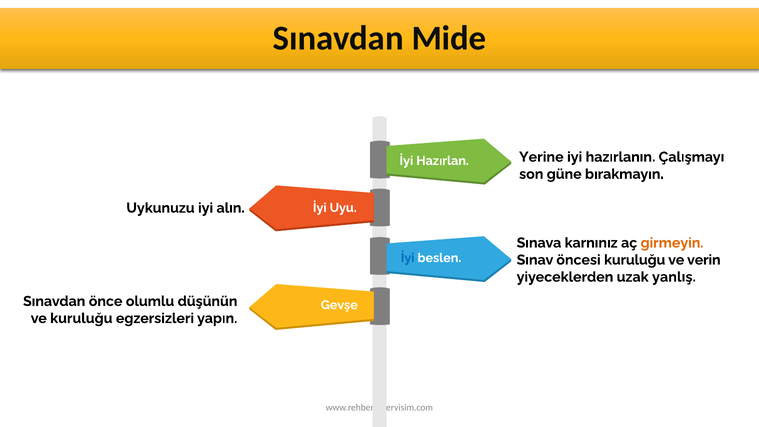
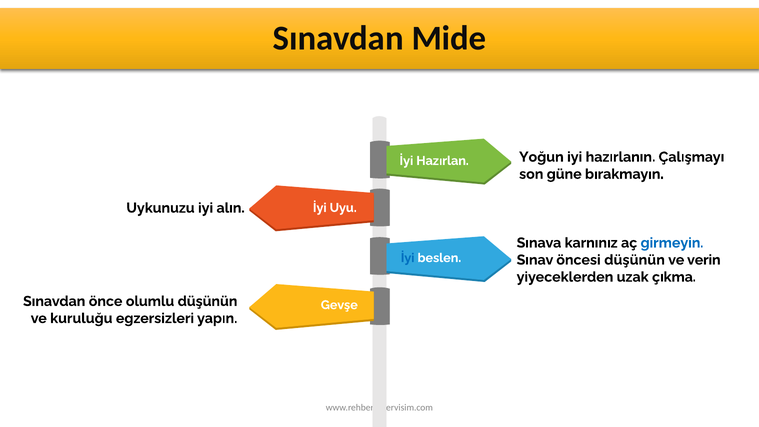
Yerine: Yerine -> Yoğun
girmeyin colour: orange -> blue
öncesi kuruluğu: kuruluğu -> düşünün
yanlış: yanlış -> çıkma
